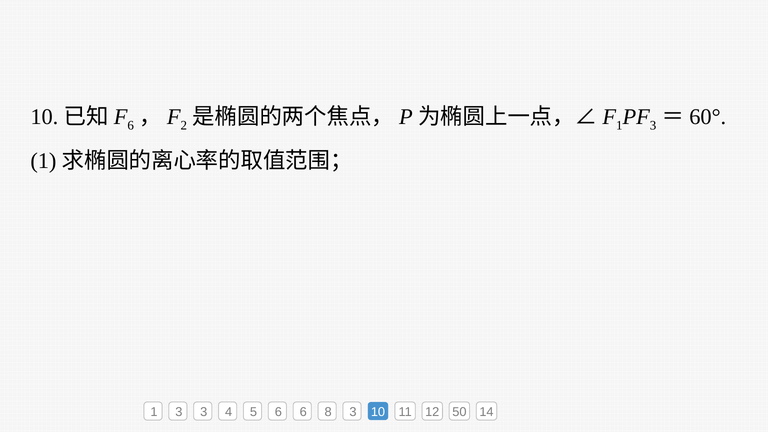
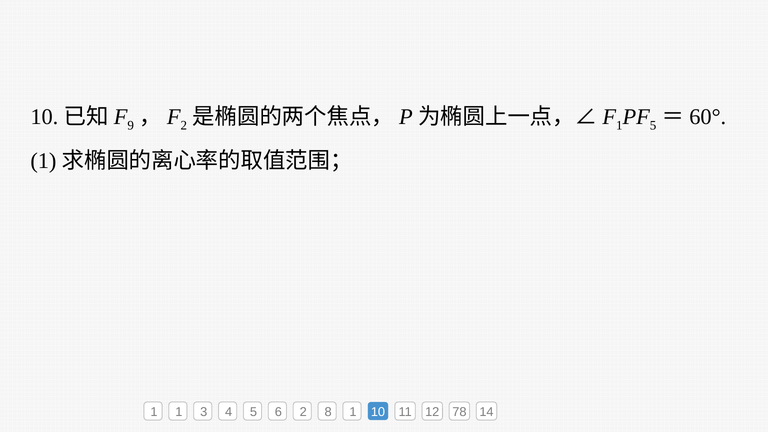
6 at (131, 125): 6 -> 9
3 at (653, 125): 3 -> 5
1 3: 3 -> 1
6 6: 6 -> 2
8 3: 3 -> 1
50: 50 -> 78
